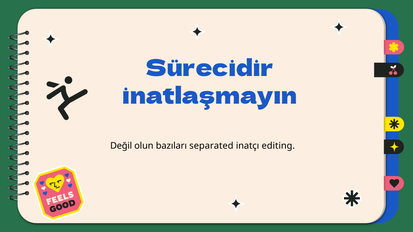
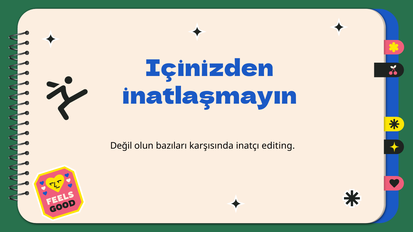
Sürecidir: Sürecidir -> Içinizden
separated: separated -> karşısında
